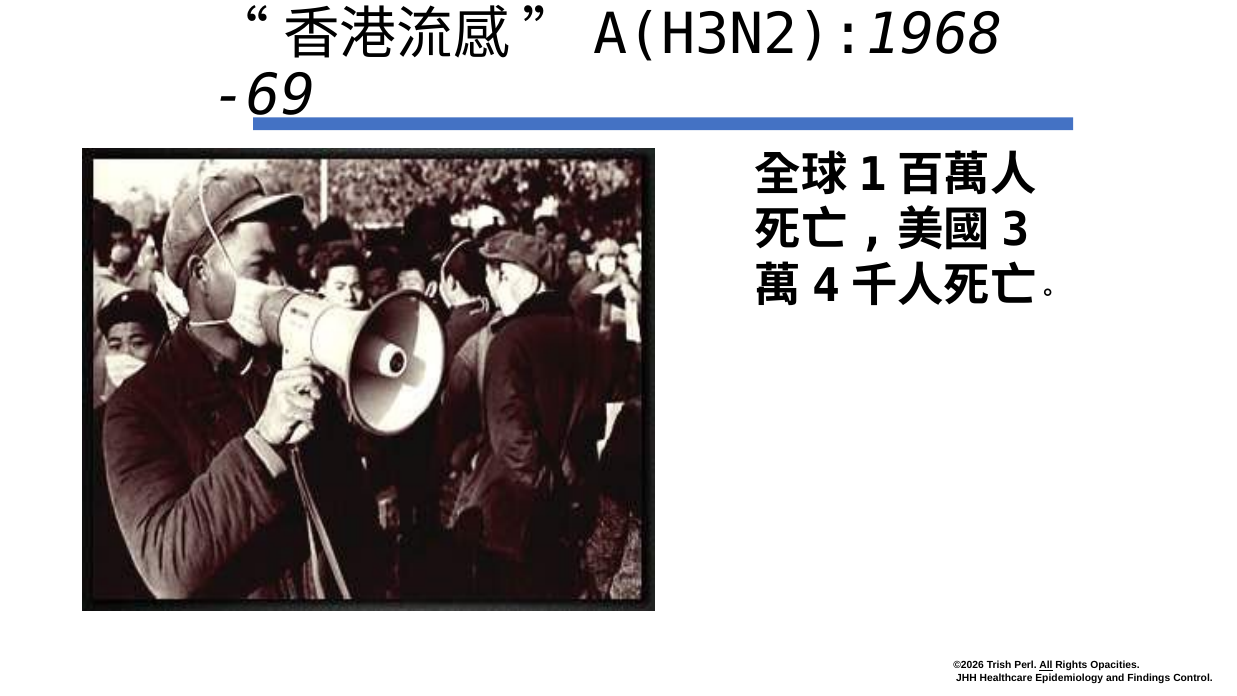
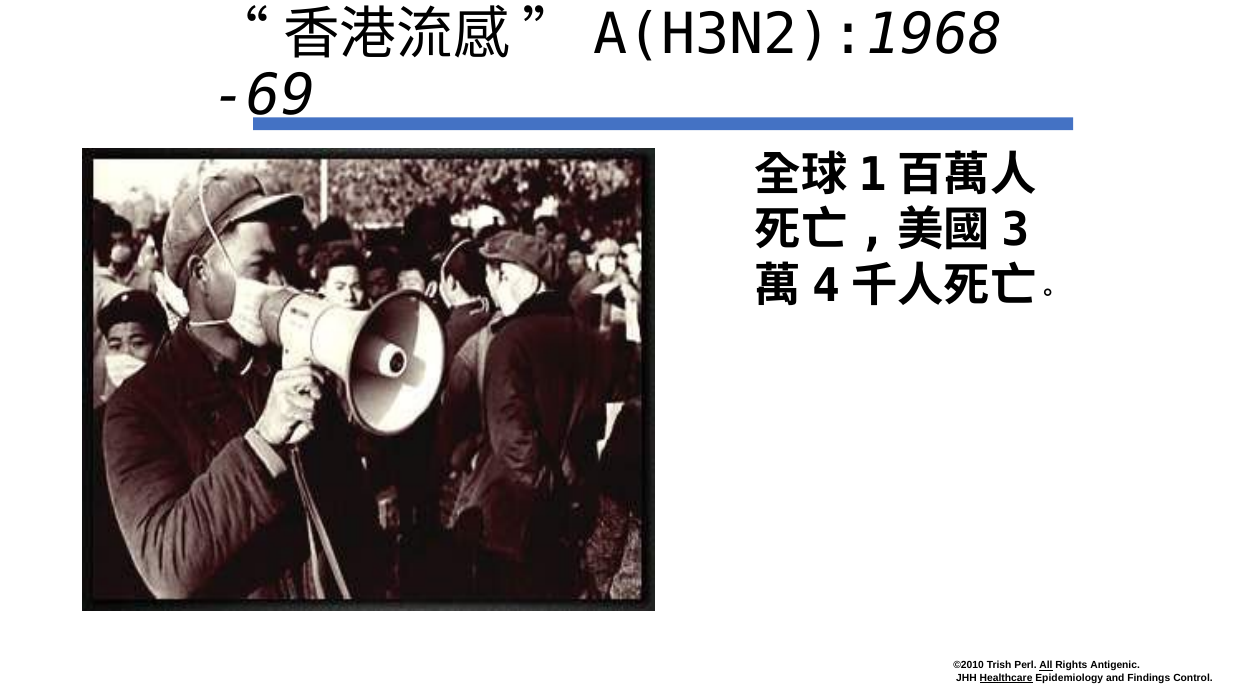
©2026: ©2026 -> ©2010
Opacities: Opacities -> Antigenic
Healthcare underline: none -> present
